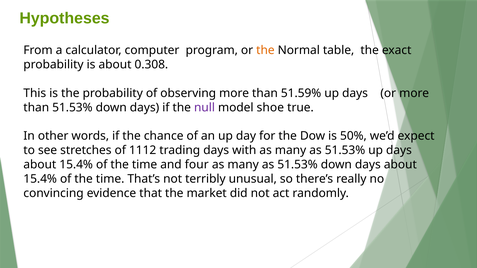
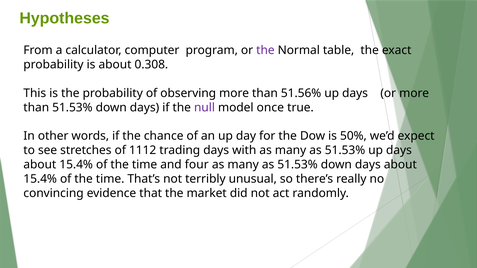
the at (265, 50) colour: orange -> purple
51.59%: 51.59% -> 51.56%
shoe: shoe -> once
